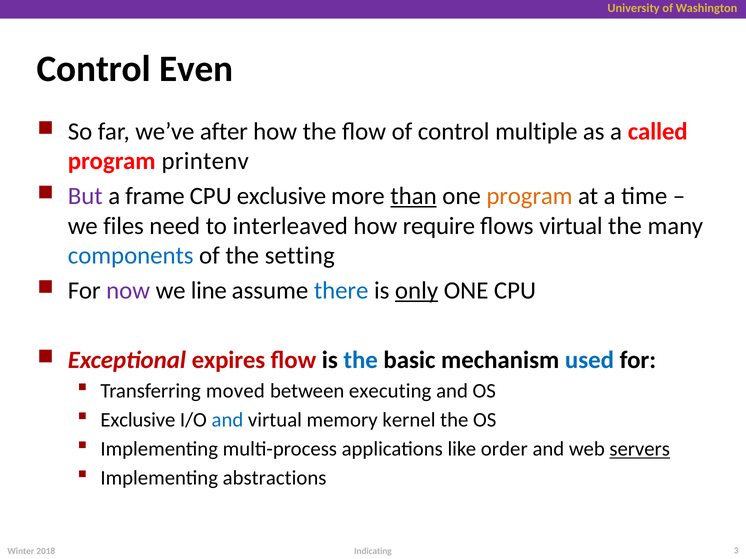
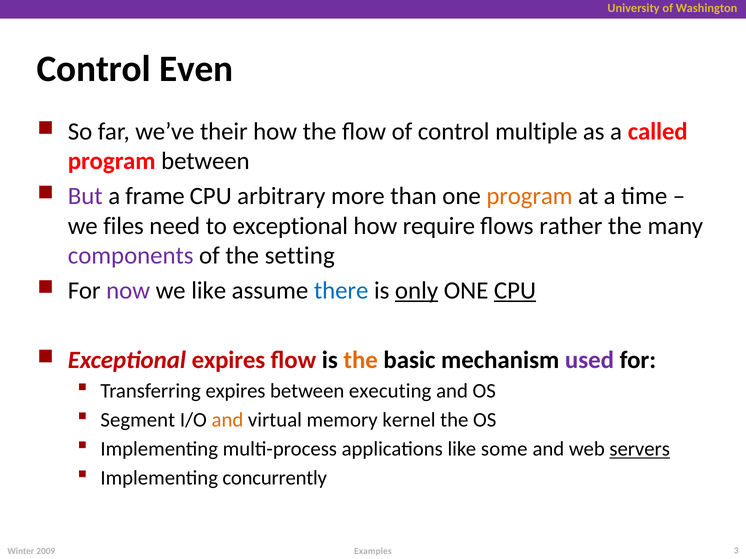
after: after -> their
program printenv: printenv -> between
CPU exclusive: exclusive -> arbitrary
than underline: present -> none
to interleaved: interleaved -> exceptional
flows virtual: virtual -> rather
components colour: blue -> purple
we line: line -> like
CPU at (515, 291) underline: none -> present
the at (361, 360) colour: blue -> orange
used colour: blue -> purple
Transferring moved: moved -> expires
Exclusive at (138, 420): Exclusive -> Segment
and at (227, 420) colour: blue -> orange
order: order -> some
abstractions: abstractions -> concurrently
2018: 2018 -> 2009
Indicating: Indicating -> Examples
